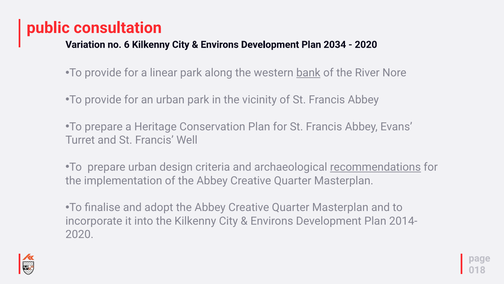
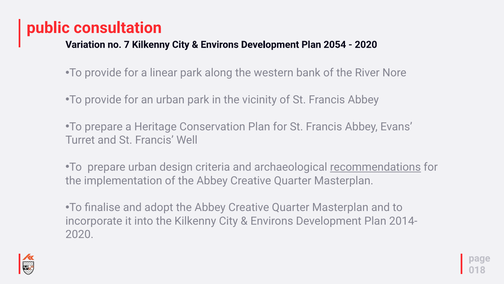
6: 6 -> 7
2034: 2034 -> 2054
bank underline: present -> none
